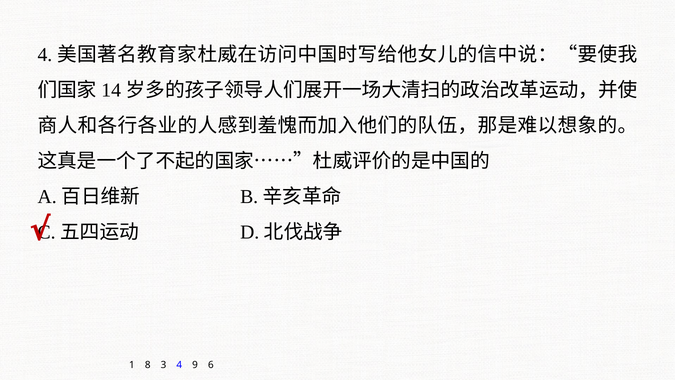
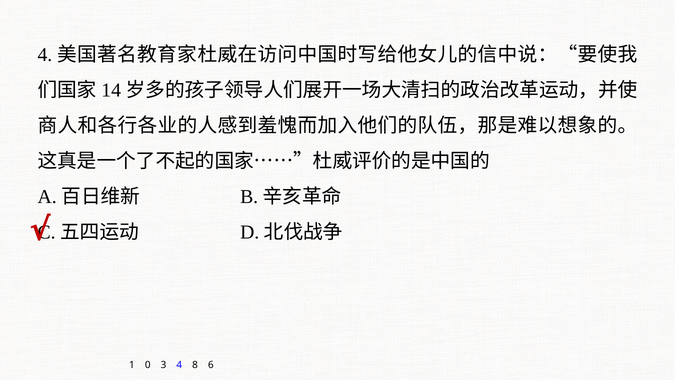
8: 8 -> 0
9: 9 -> 8
